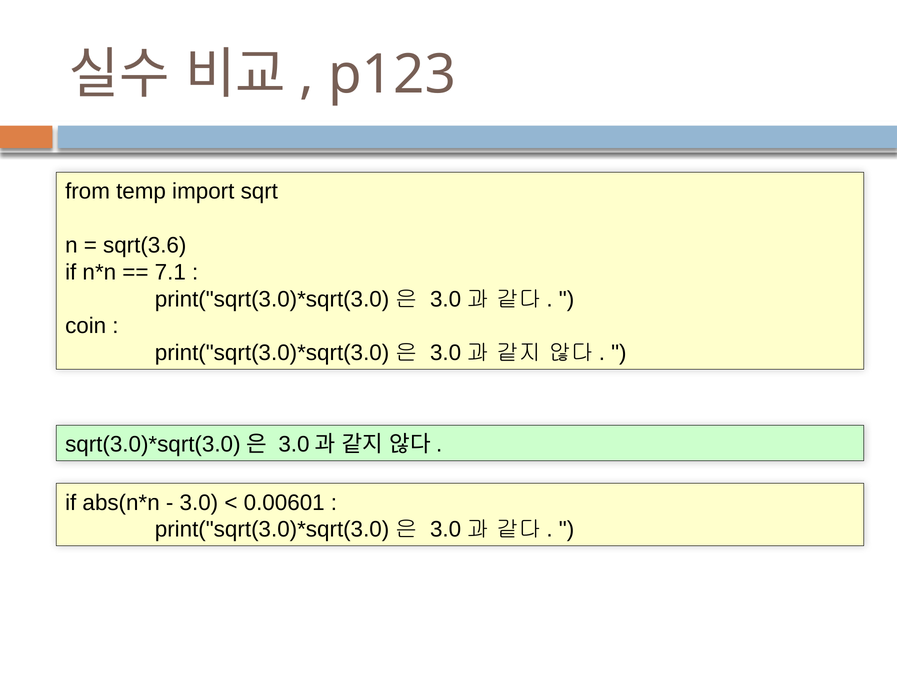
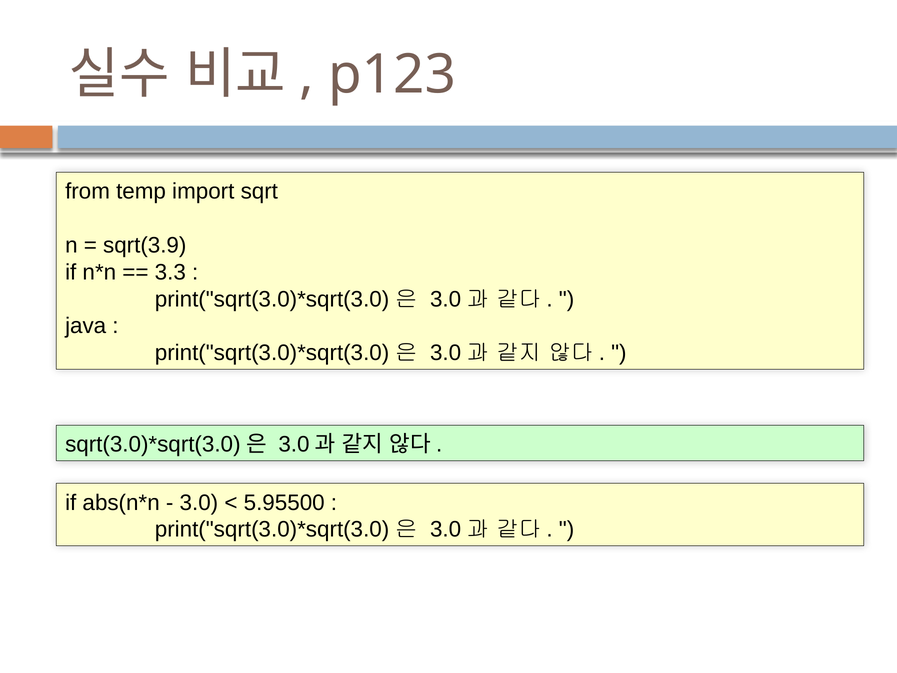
sqrt(3.6: sqrt(3.6 -> sqrt(3.9
7.1: 7.1 -> 3.3
coin: coin -> java
0.00601: 0.00601 -> 5.95500
